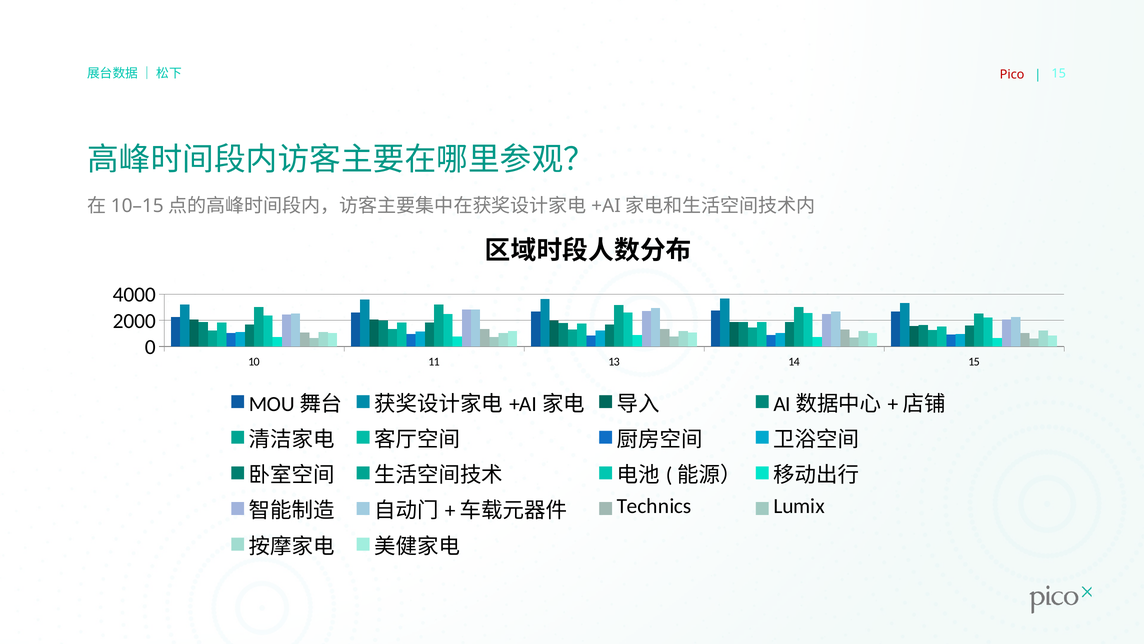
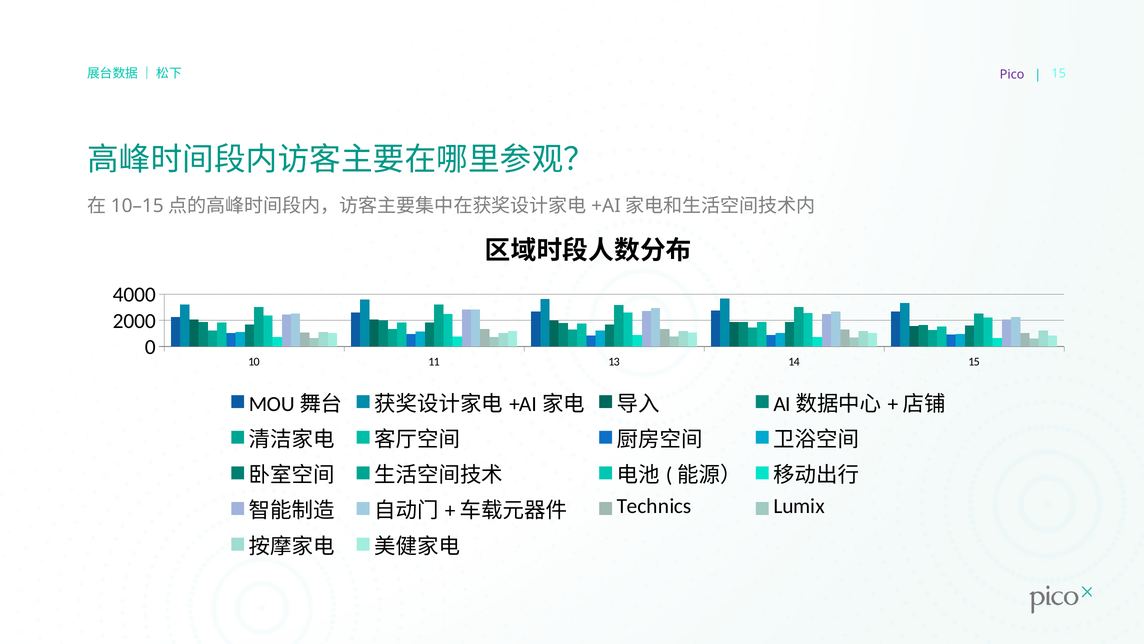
Pico colour: red -> purple
